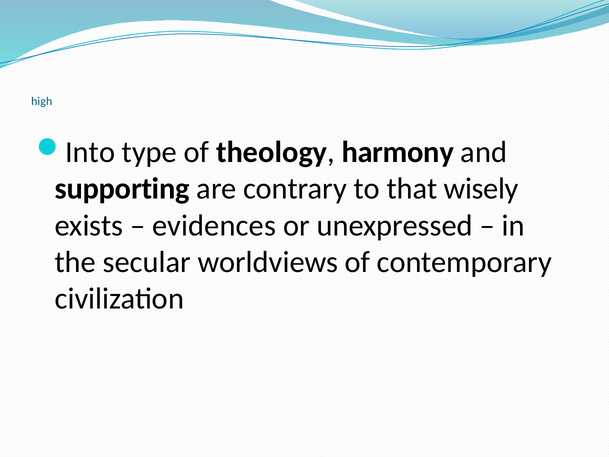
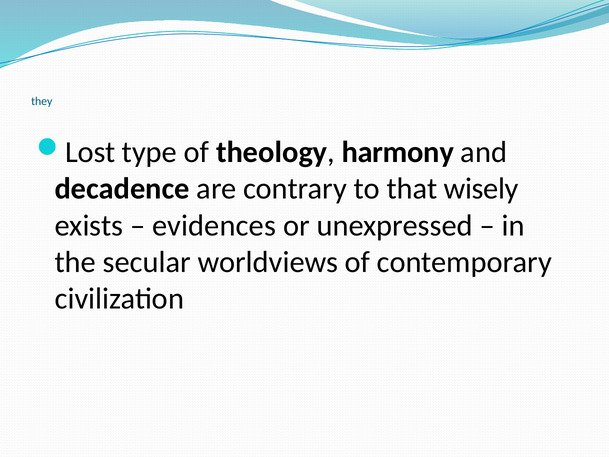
high: high -> they
Into: Into -> Lost
supporting: supporting -> decadence
